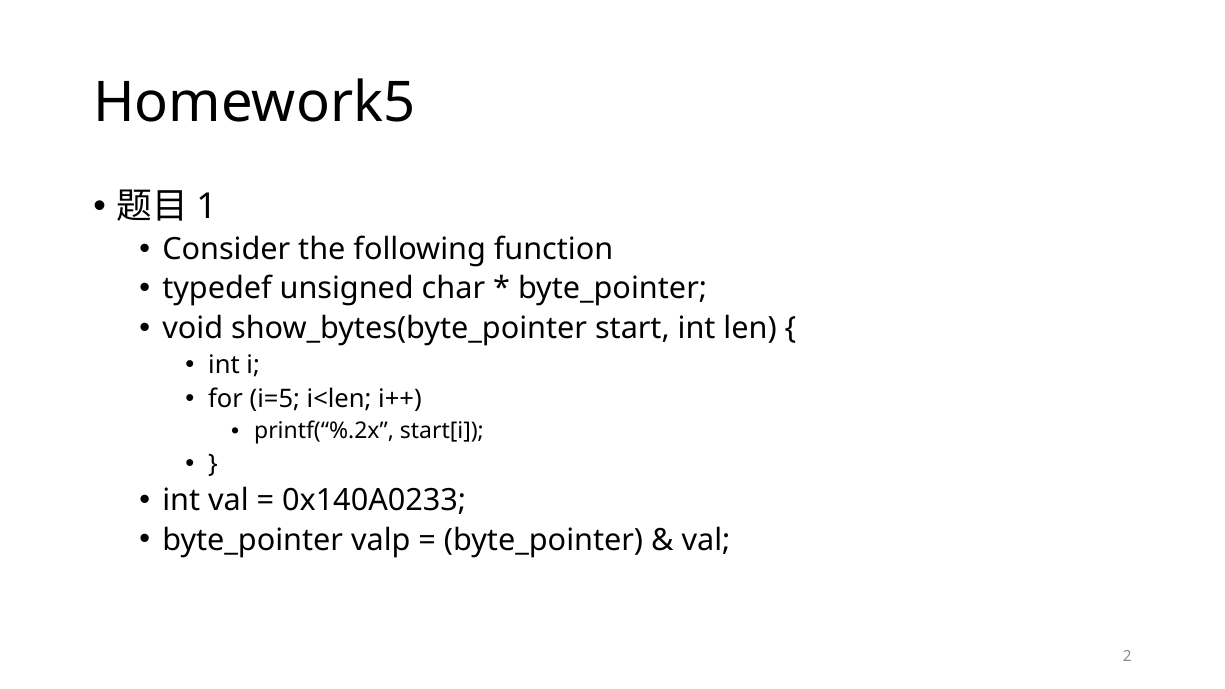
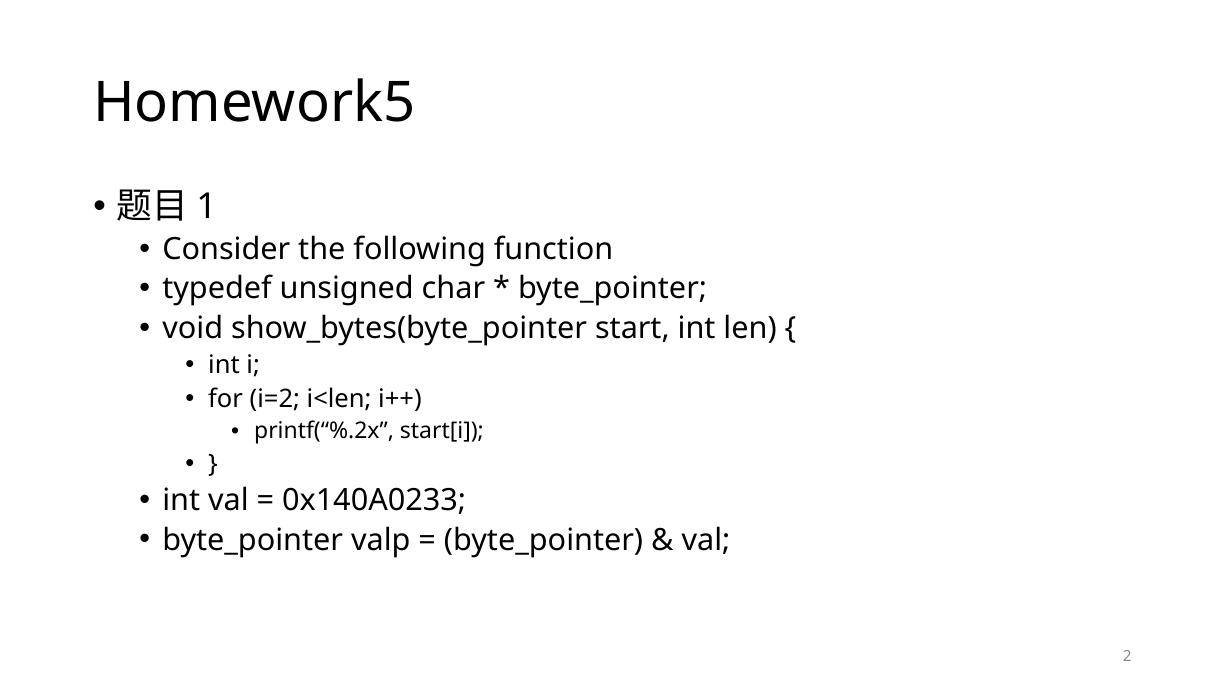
i=5: i=5 -> i=2
